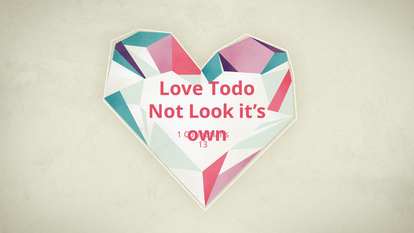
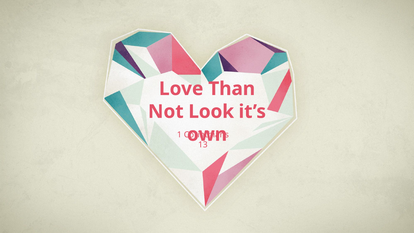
Todo: Todo -> Than
